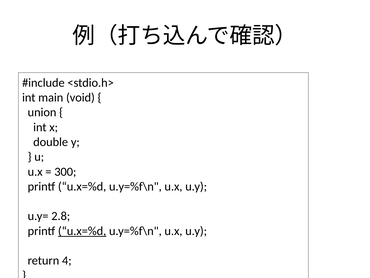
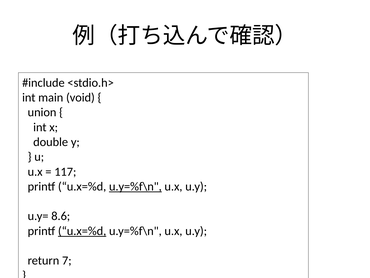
300: 300 -> 117
u.y=%f\n at (135, 186) underline: none -> present
2.8: 2.8 -> 8.6
4: 4 -> 7
